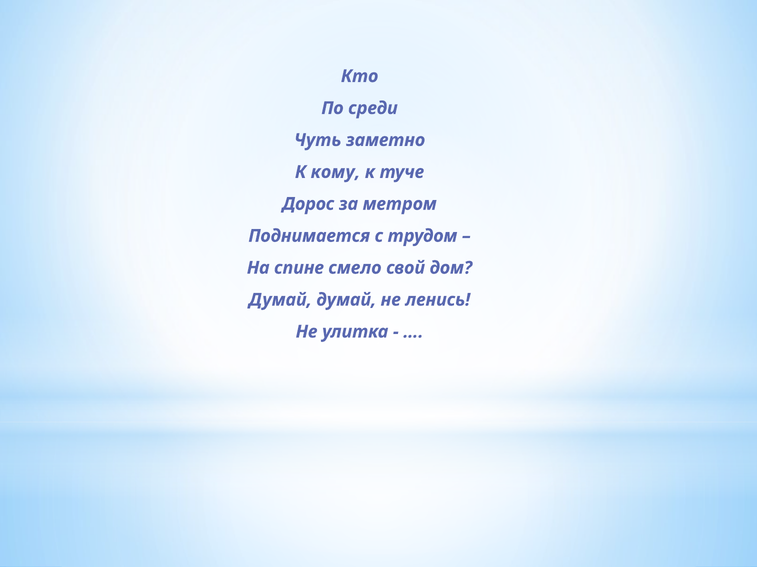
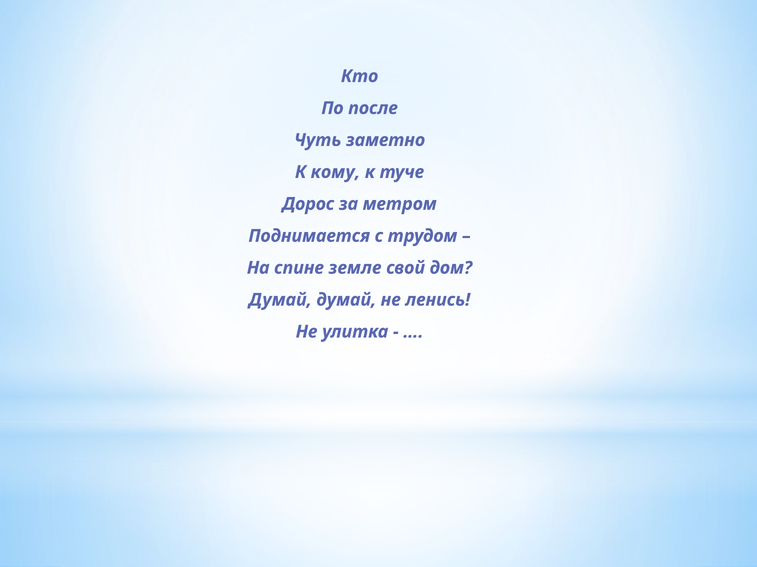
среди: среди -> после
смело: смело -> земле
